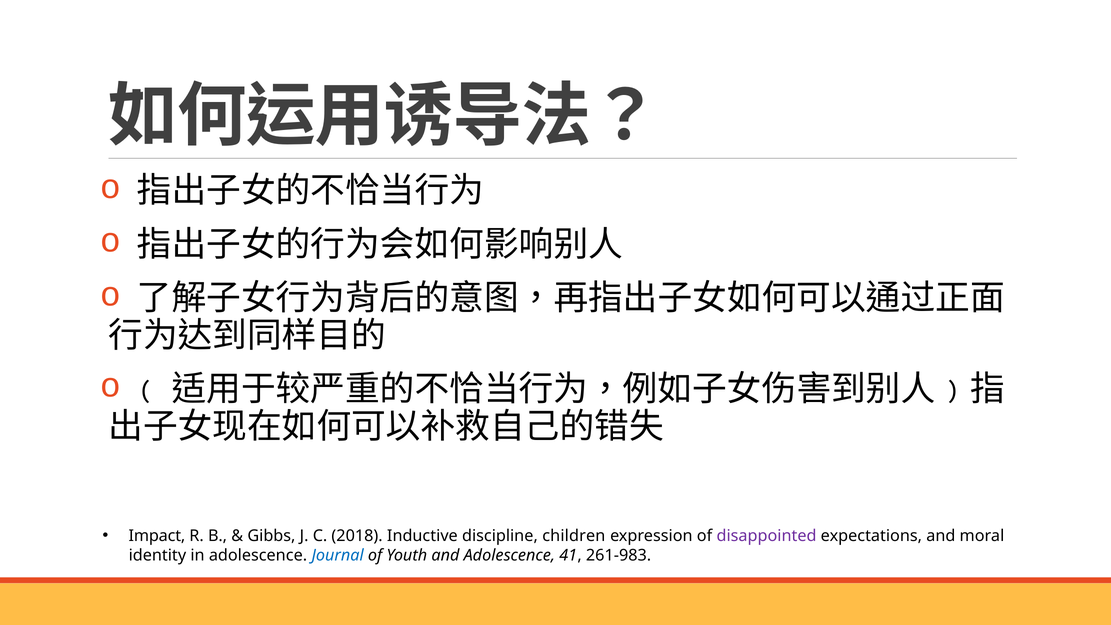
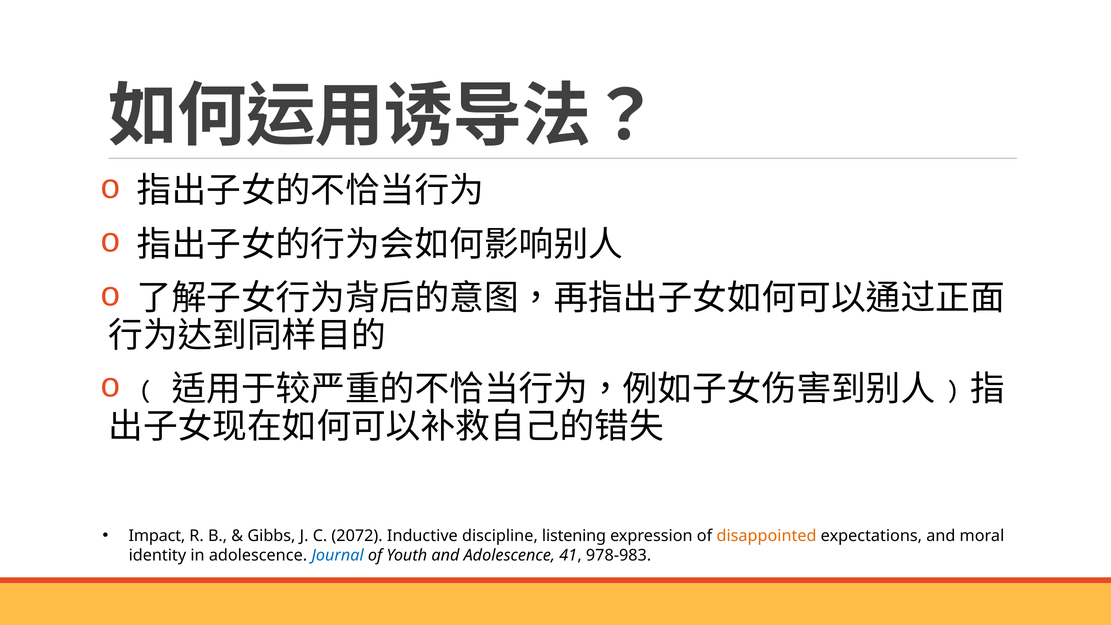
2018: 2018 -> 2072
children: children -> listening
disappointed colour: purple -> orange
261-983: 261-983 -> 978-983
